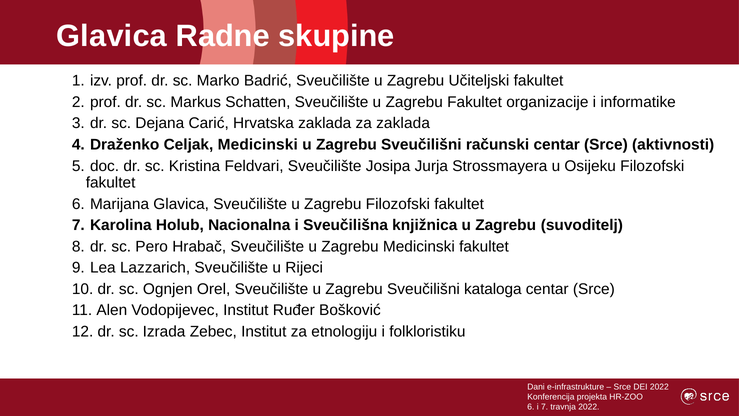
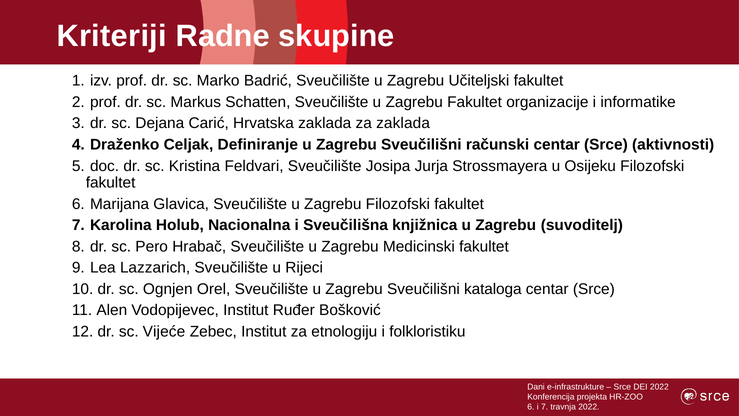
Glavica at (112, 36): Glavica -> Kriteriji
Celjak Medicinski: Medicinski -> Definiranje
Izrada: Izrada -> Vijeće
